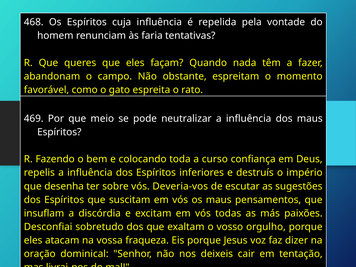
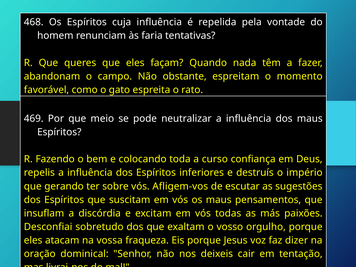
desenha: desenha -> gerando
Deveria-vos: Deveria-vos -> Afligem-vos
